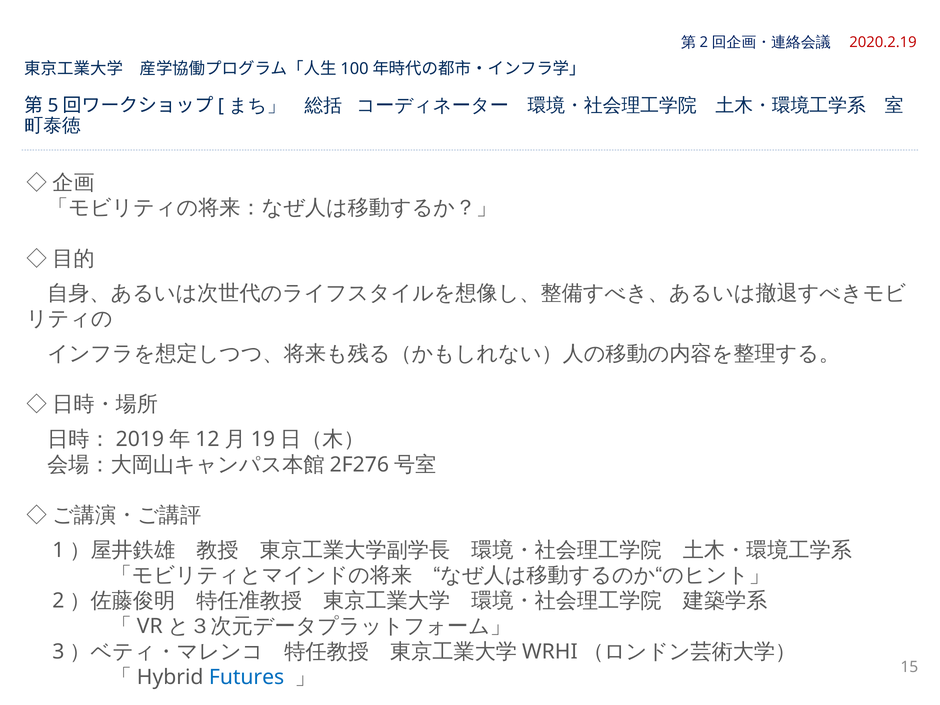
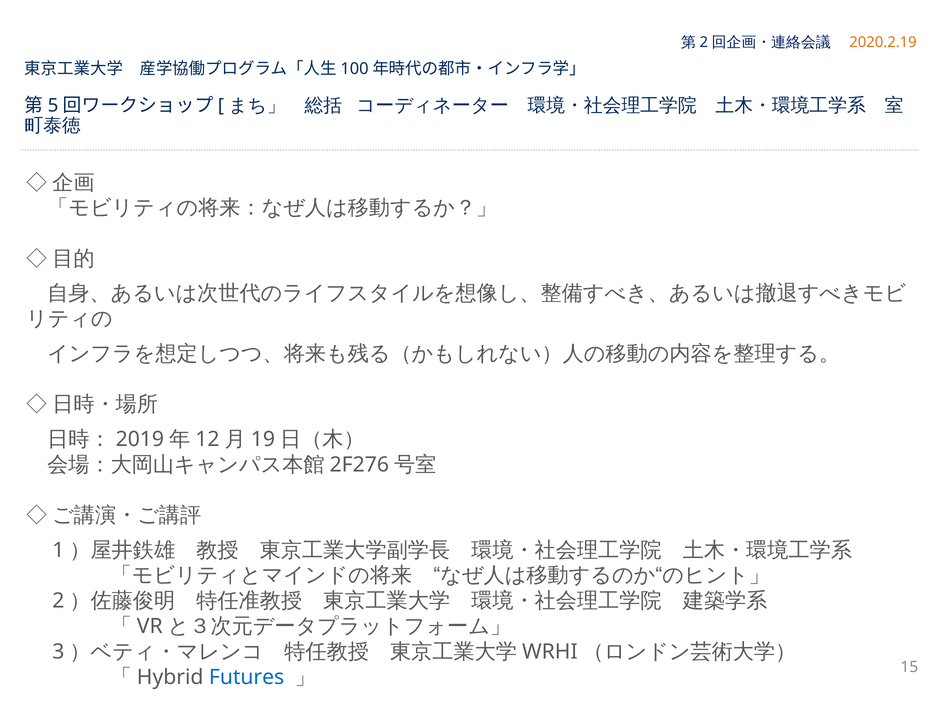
2020.2.19 colour: red -> orange
